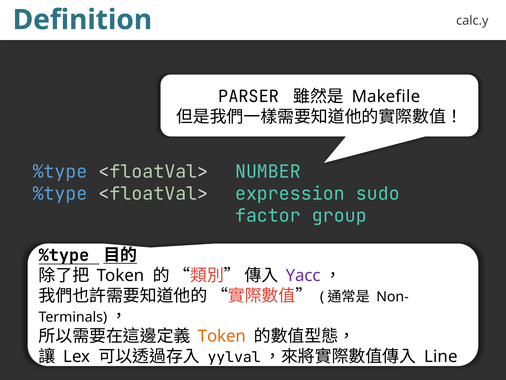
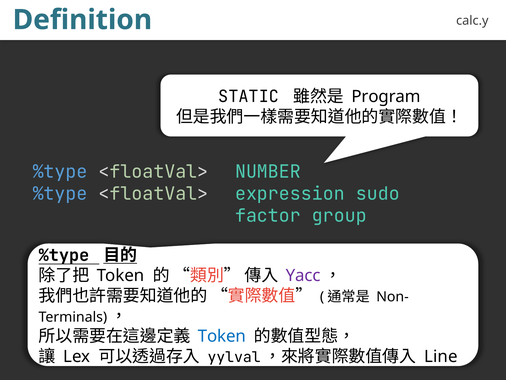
PARSER: PARSER -> STATIC
Makefile: Makefile -> Program
Token at (222, 336) colour: orange -> blue
